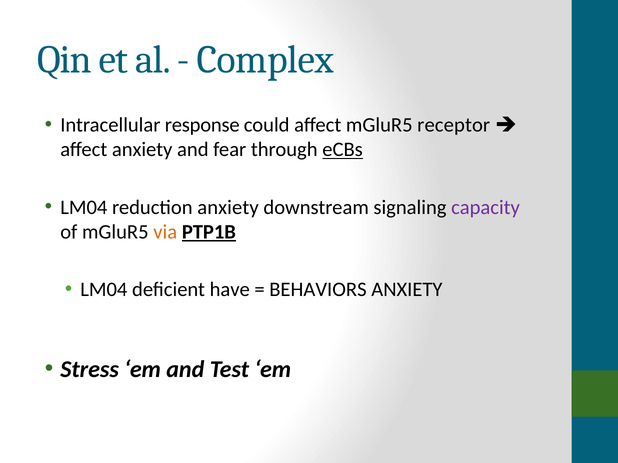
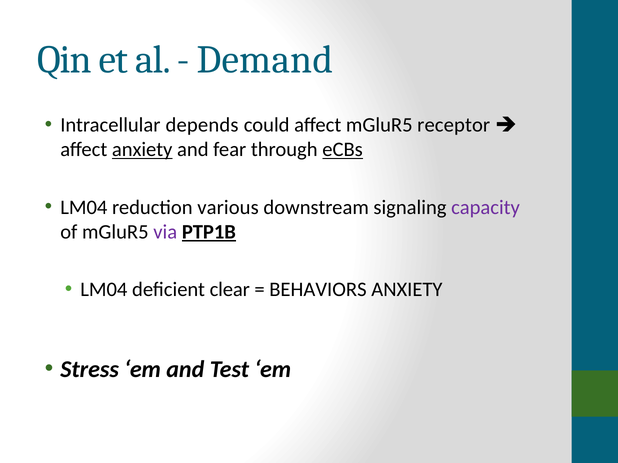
Complex: Complex -> Demand
response: response -> depends
anxiety at (142, 150) underline: none -> present
reduction anxiety: anxiety -> various
via colour: orange -> purple
have: have -> clear
